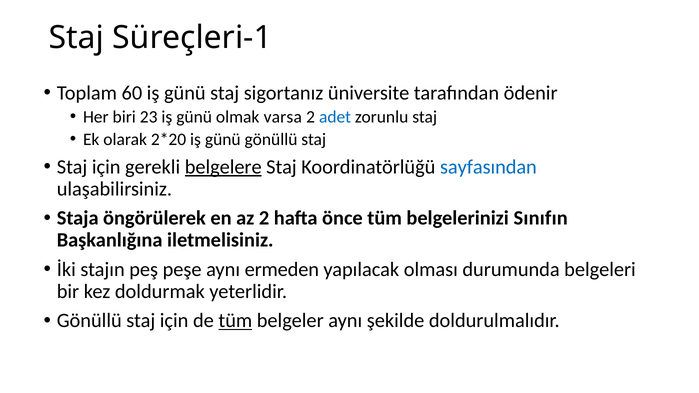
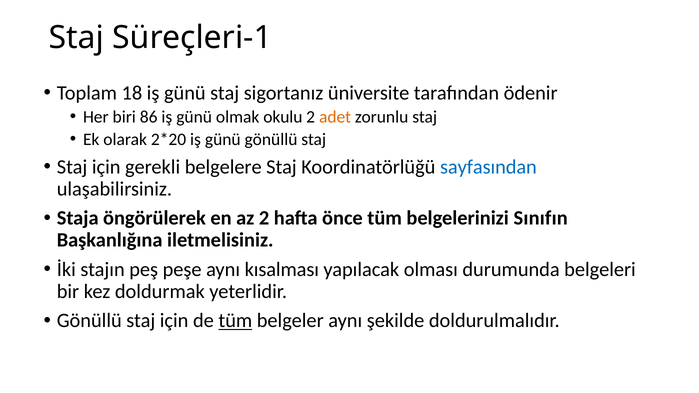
60: 60 -> 18
23: 23 -> 86
varsa: varsa -> okulu
adet colour: blue -> orange
belgelere underline: present -> none
ermeden: ermeden -> kısalması
